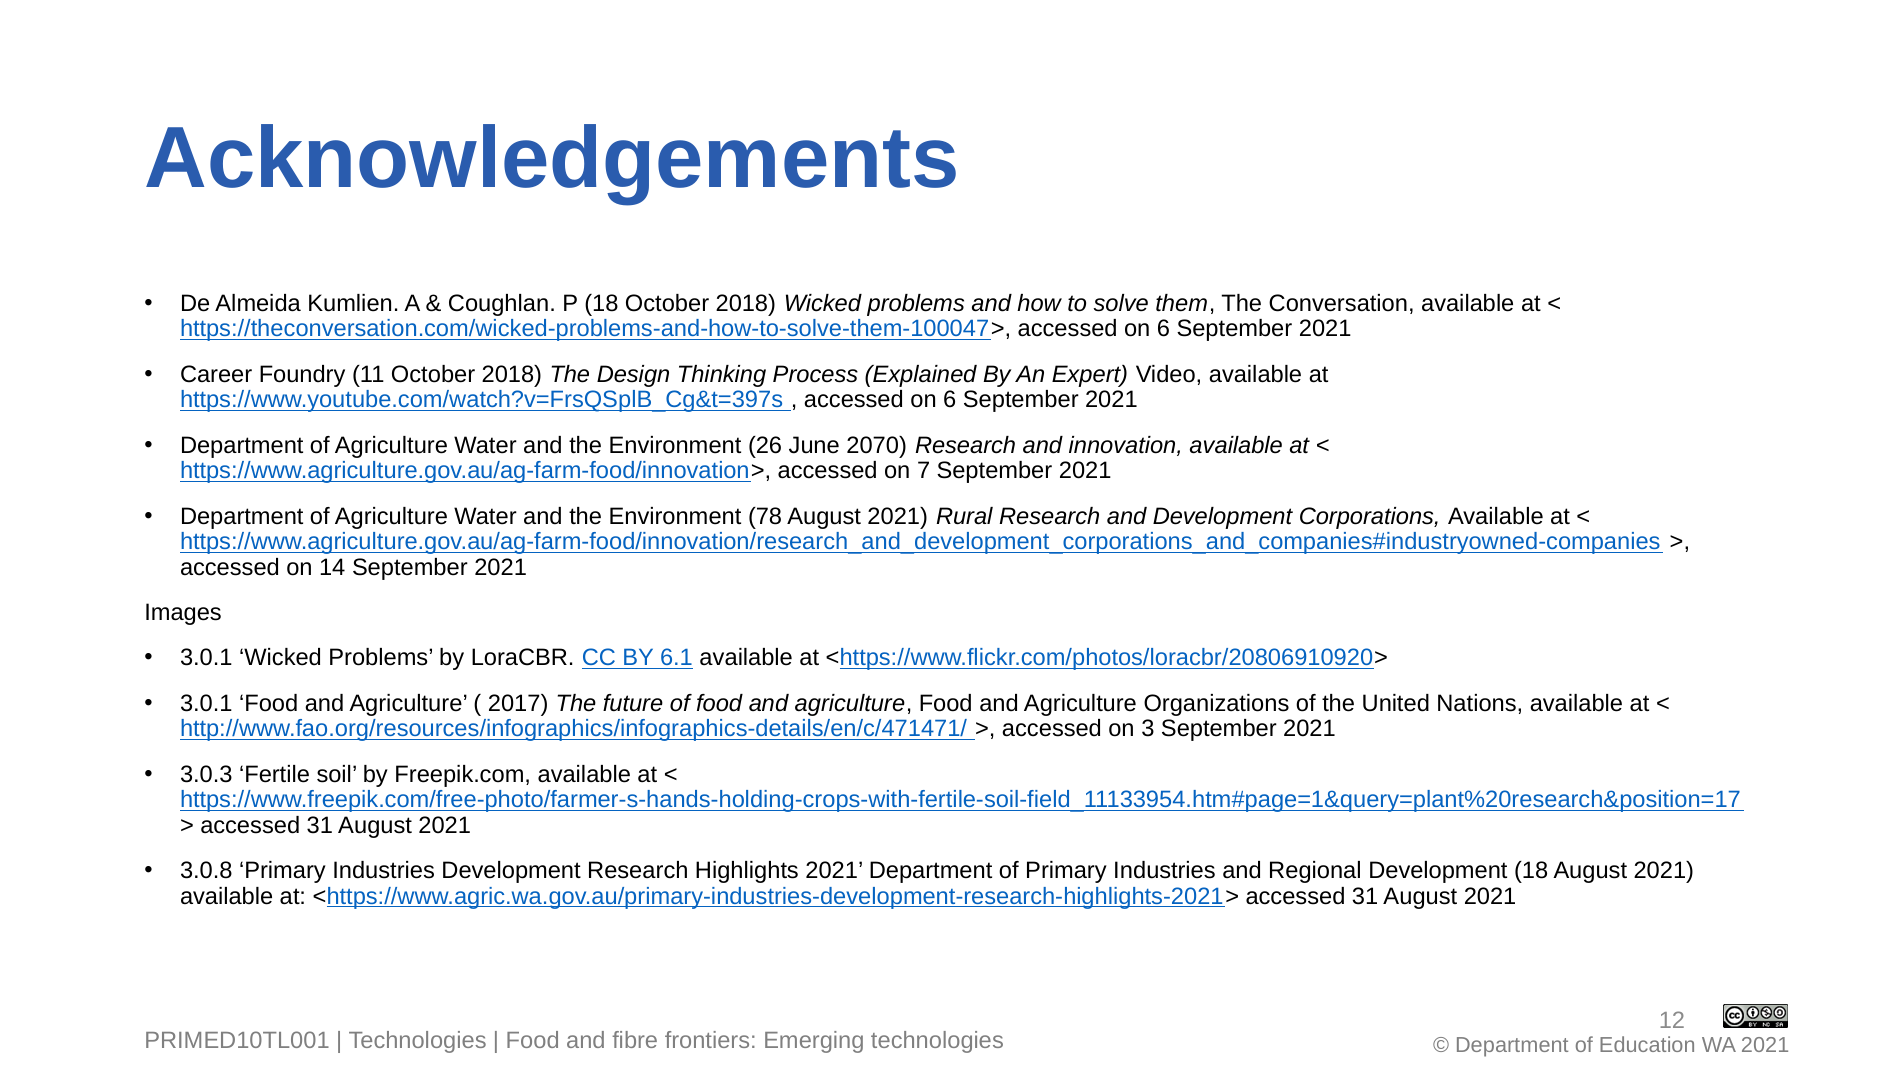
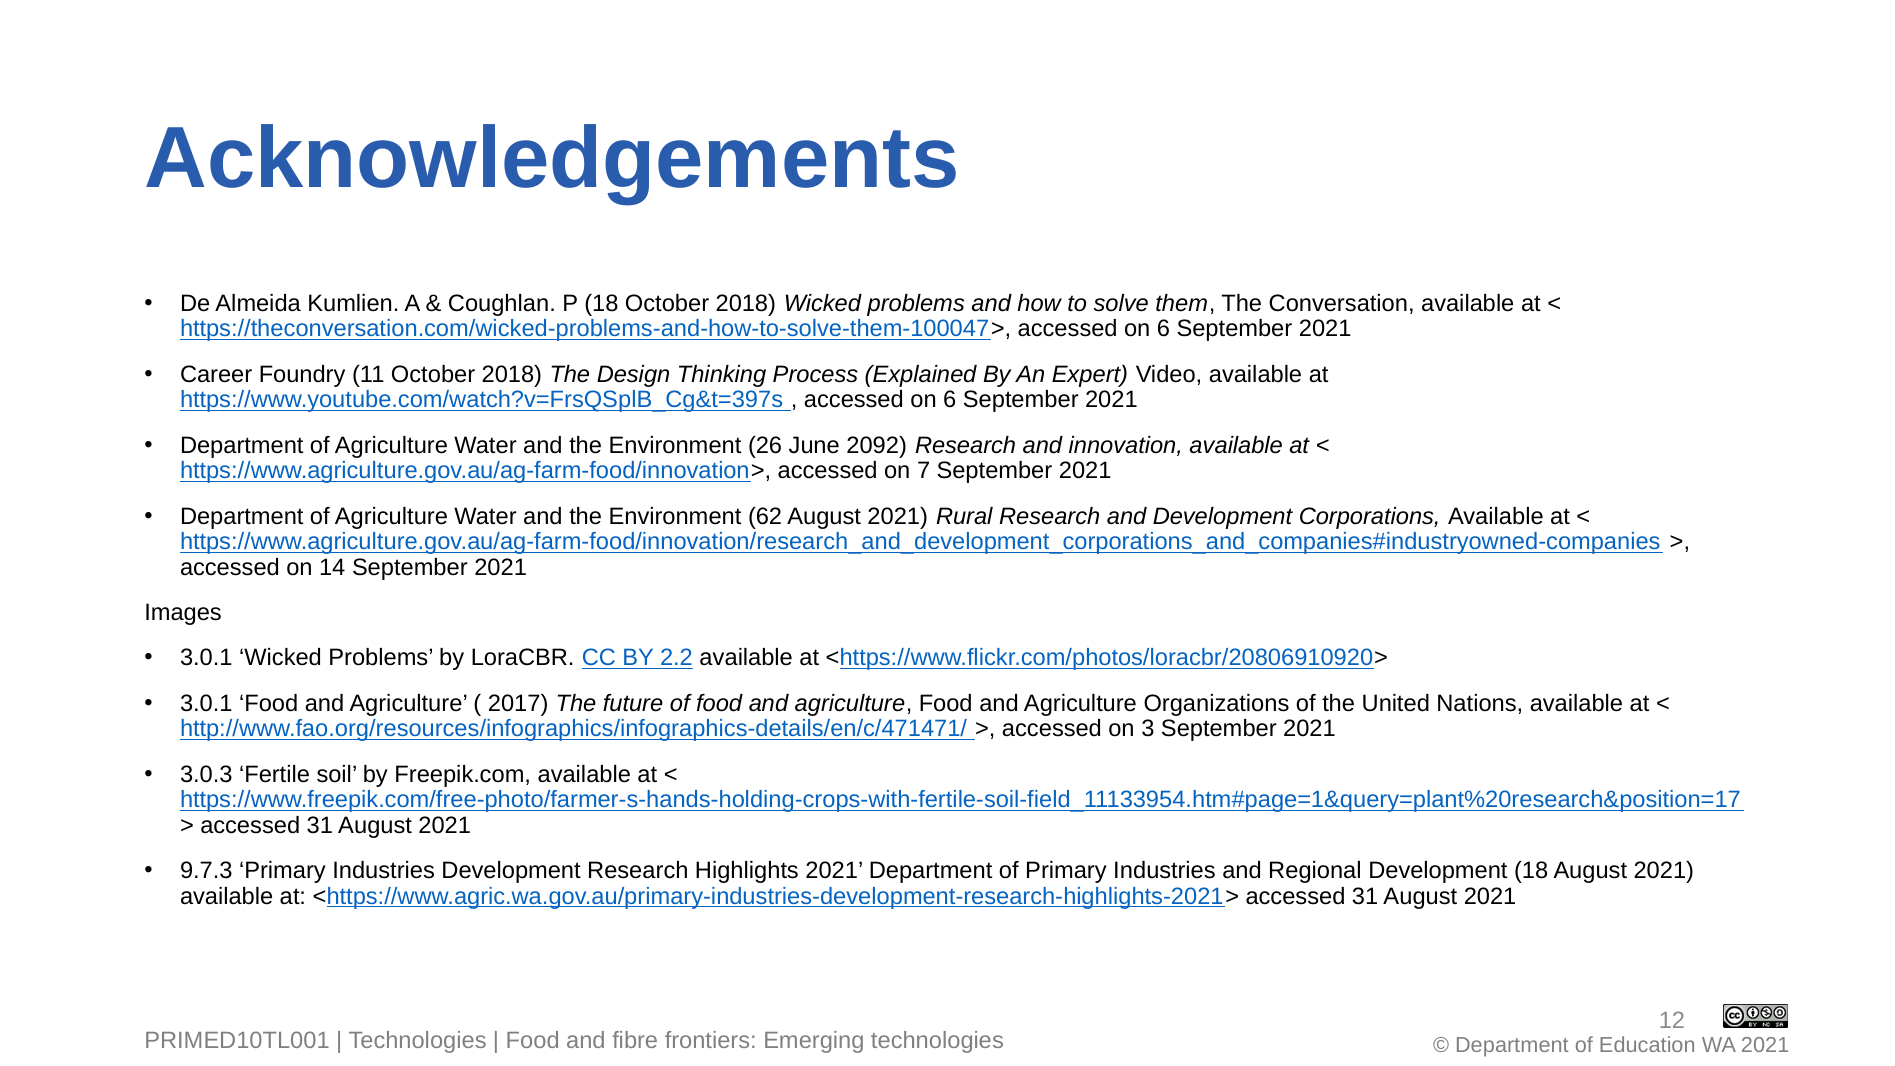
2070: 2070 -> 2092
78: 78 -> 62
6.1: 6.1 -> 2.2
3.0.8: 3.0.8 -> 9.7.3
